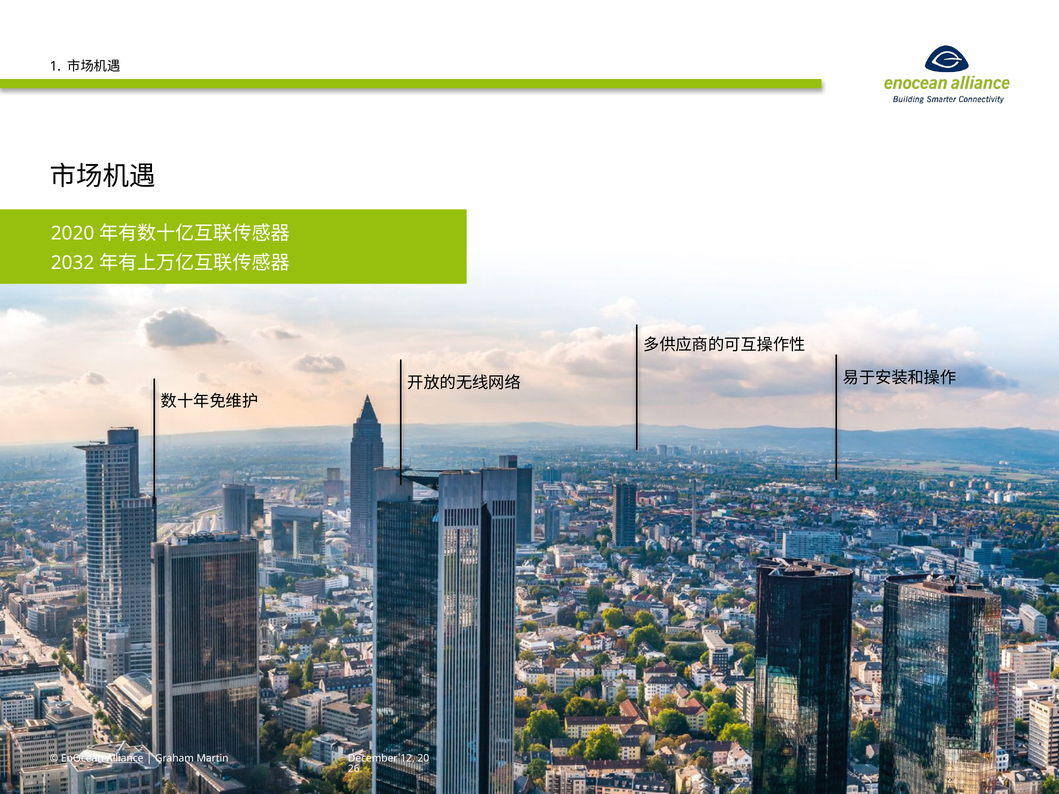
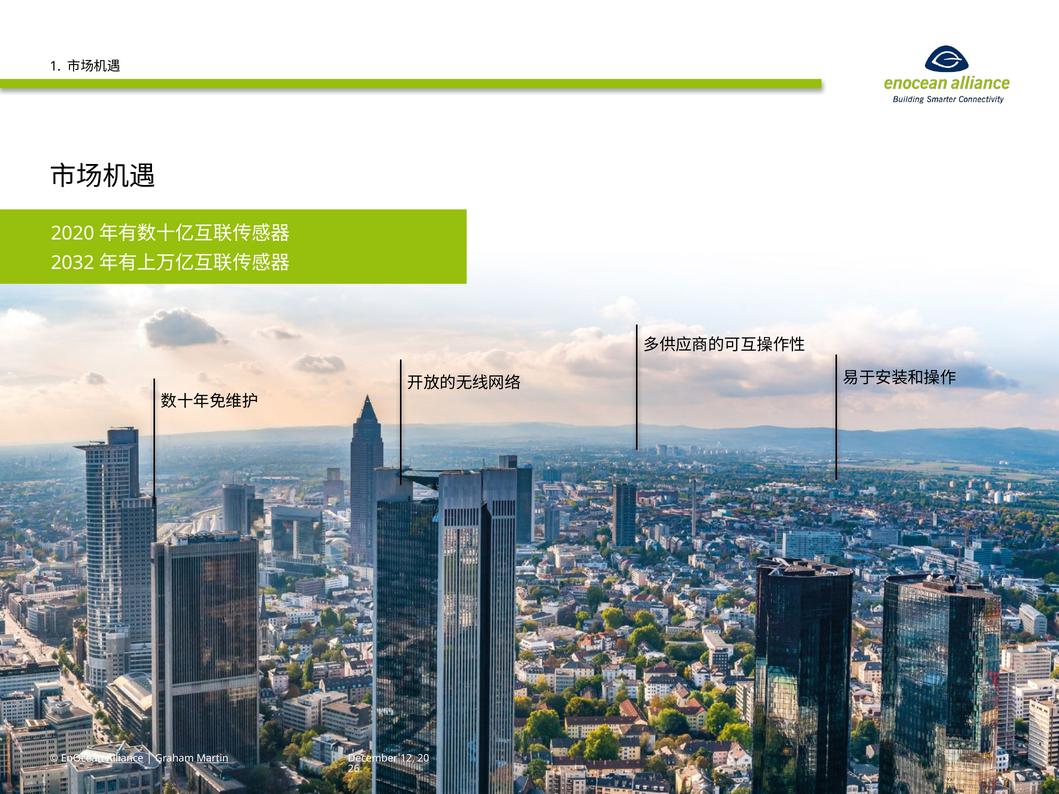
Martin underline: none -> present
